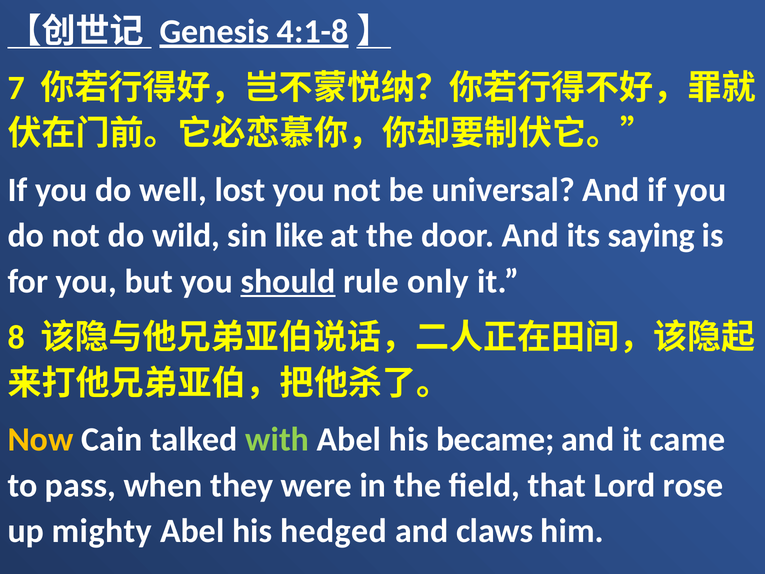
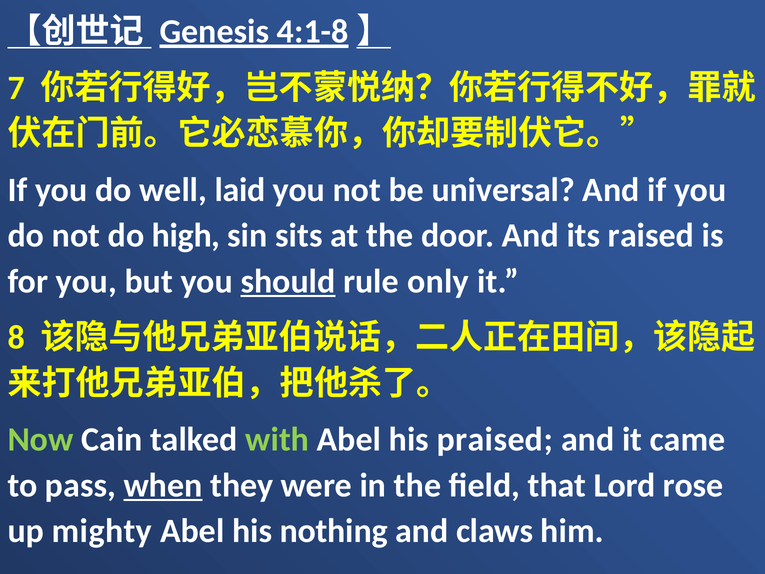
lost: lost -> laid
wild: wild -> high
like: like -> sits
saying: saying -> raised
Now colour: yellow -> light green
became: became -> praised
when underline: none -> present
hedged: hedged -> nothing
